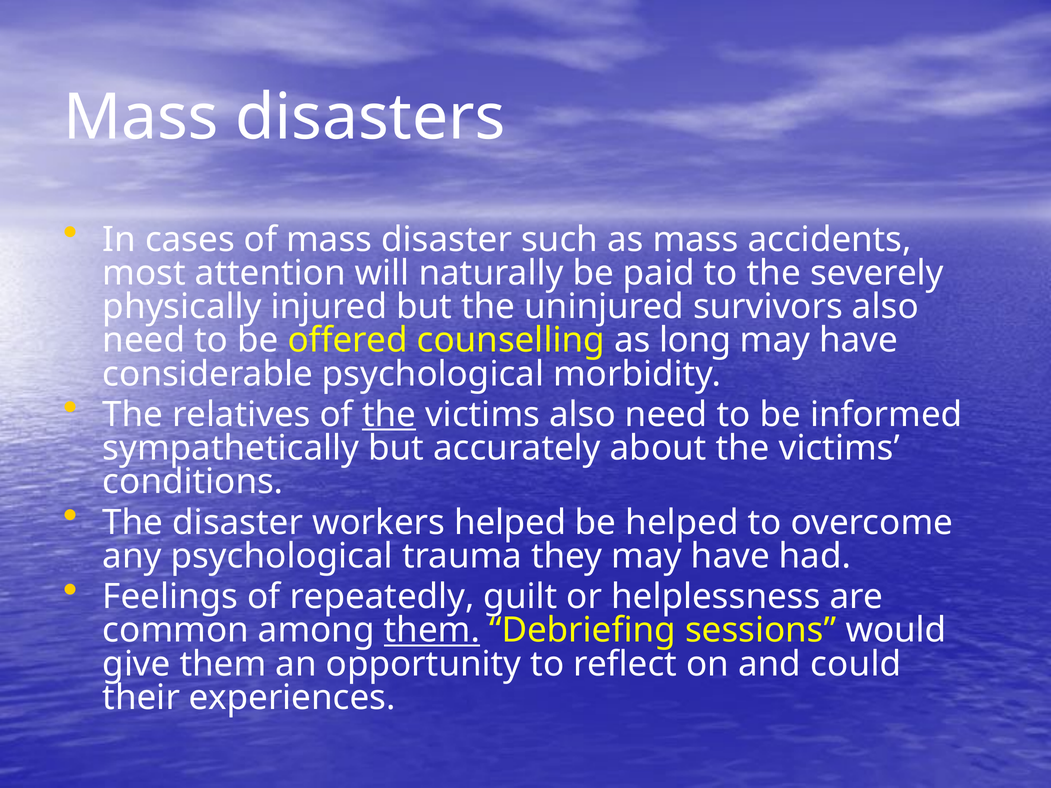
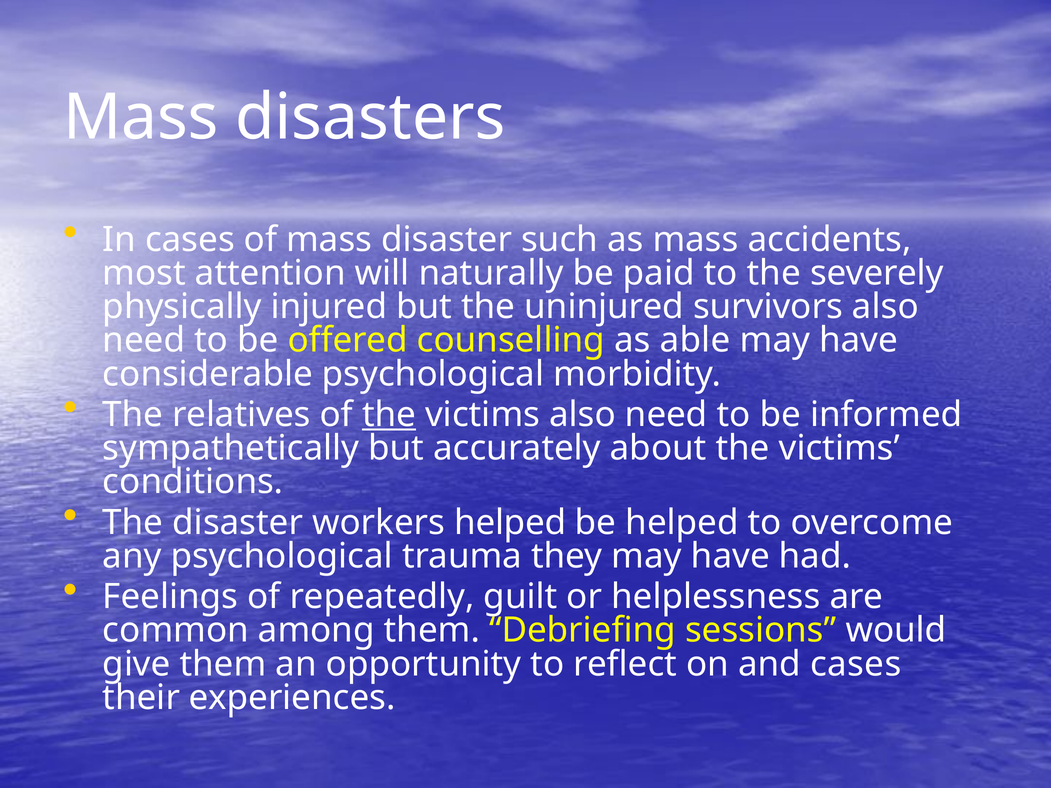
long: long -> able
them at (432, 631) underline: present -> none
and could: could -> cases
